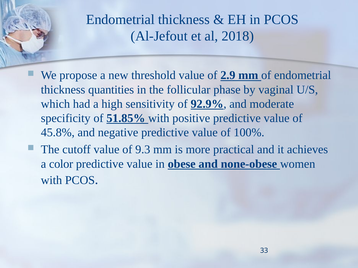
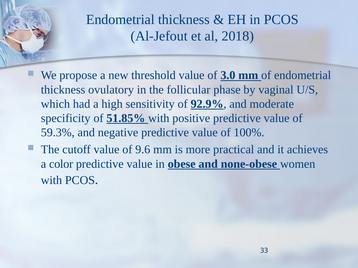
2.9: 2.9 -> 3.0
quantities: quantities -> ovulatory
45.8%: 45.8% -> 59.3%
9.3: 9.3 -> 9.6
